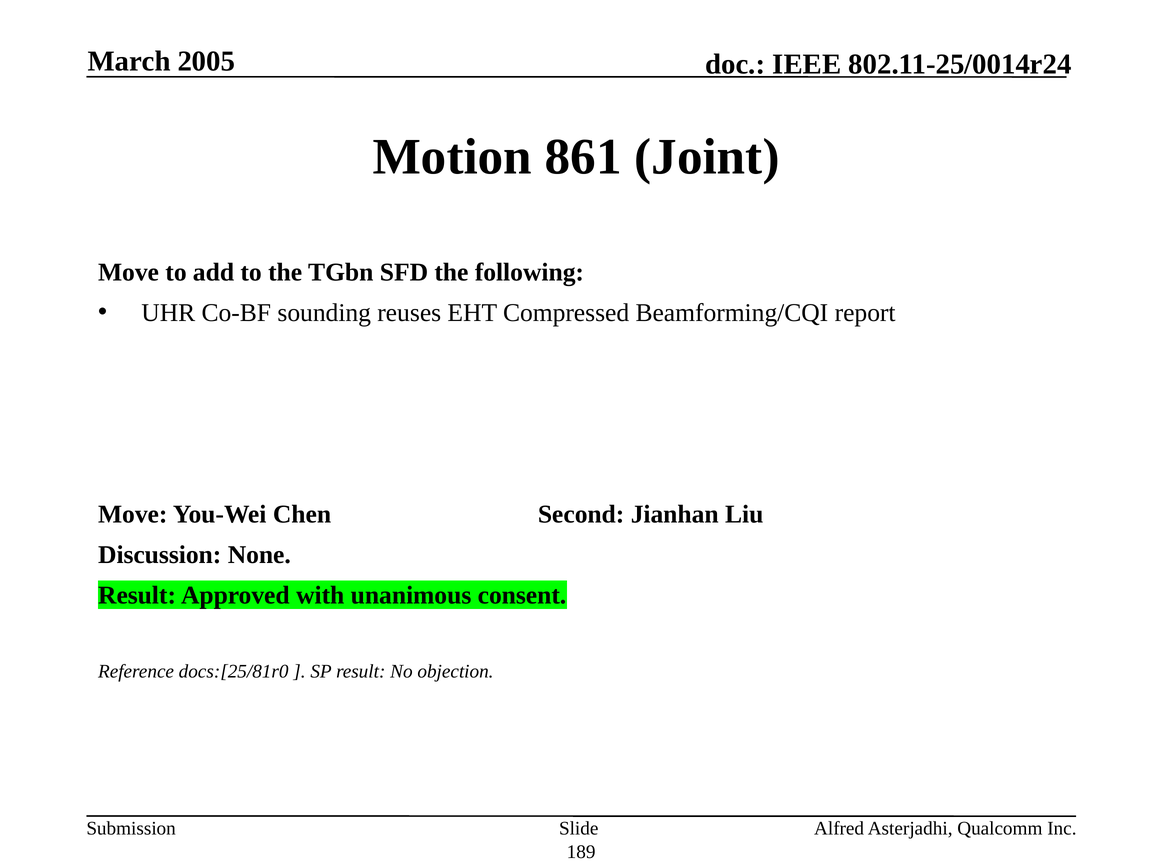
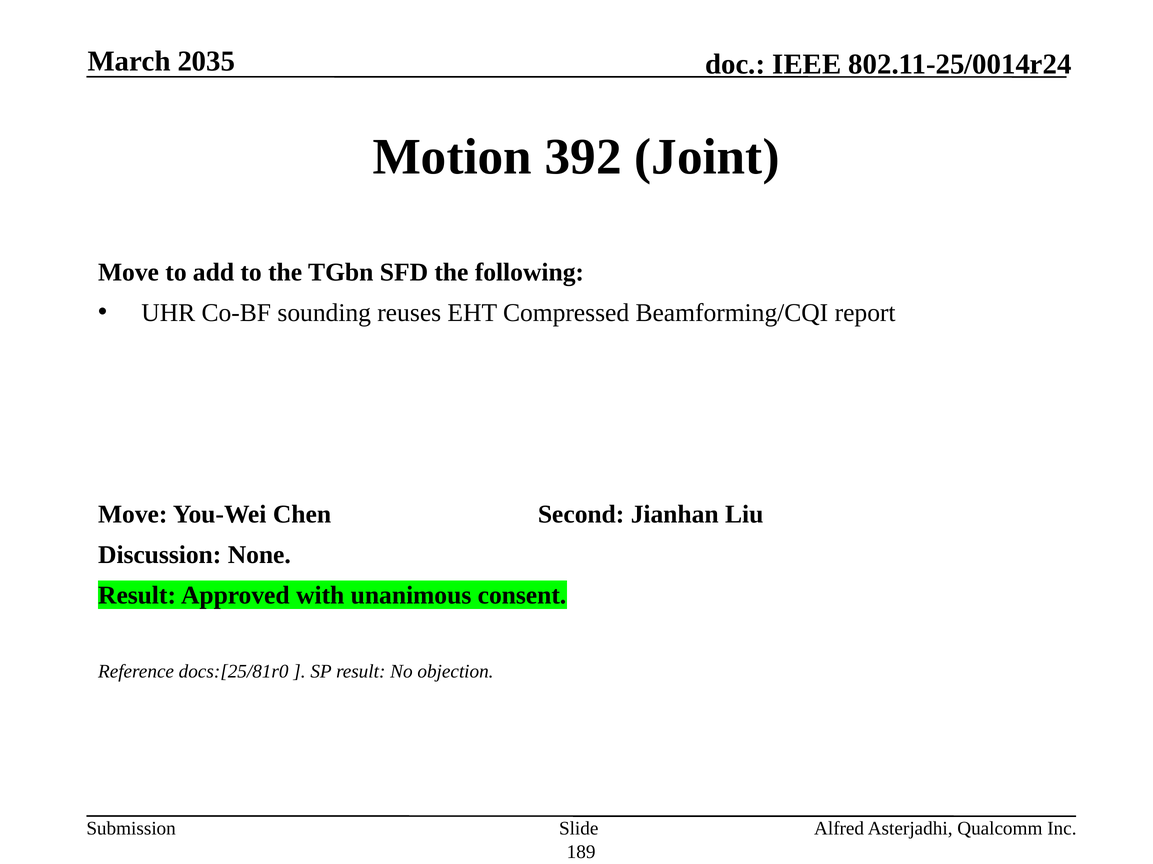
2005: 2005 -> 2035
861: 861 -> 392
